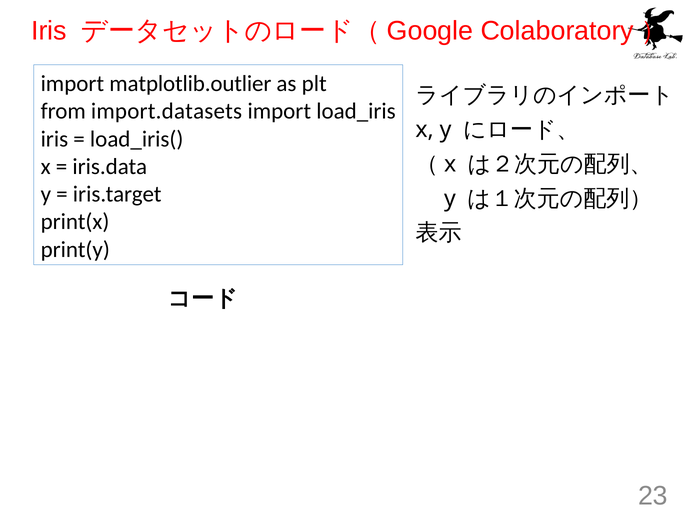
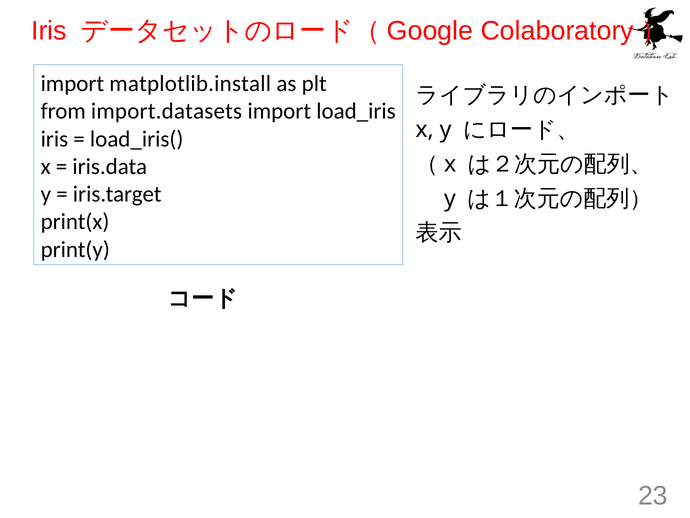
matplotlib.outlier: matplotlib.outlier -> matplotlib.install
